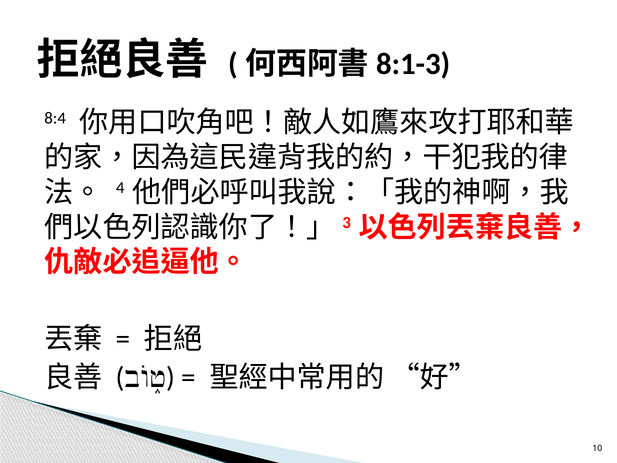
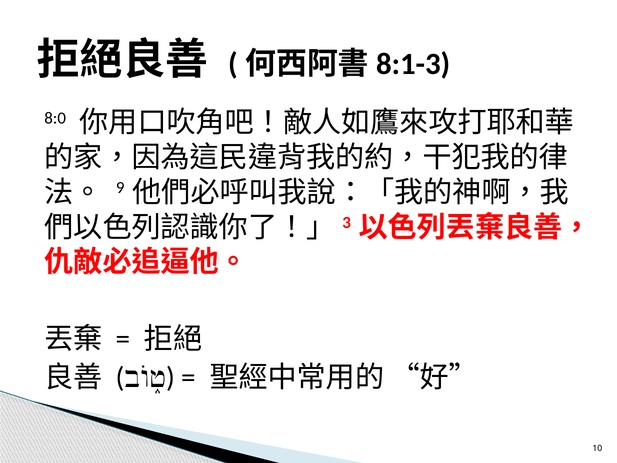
8:4: 8:4 -> 8:0
4: 4 -> 9
